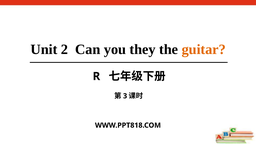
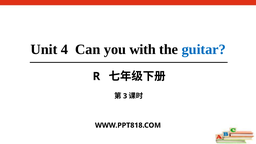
2: 2 -> 4
they: they -> with
guitar colour: orange -> blue
